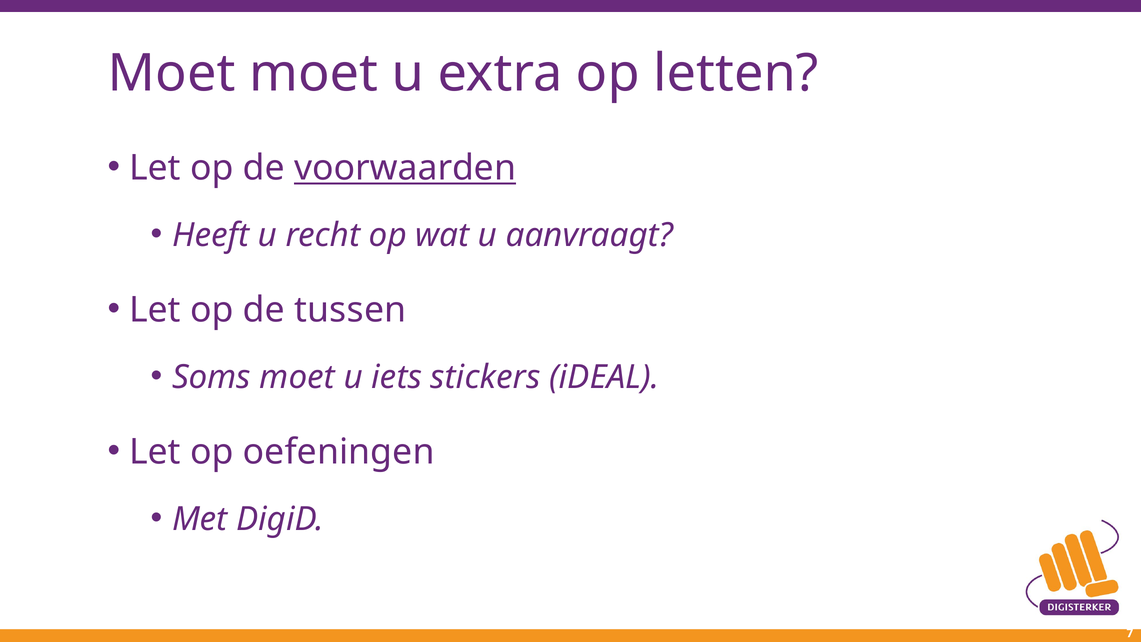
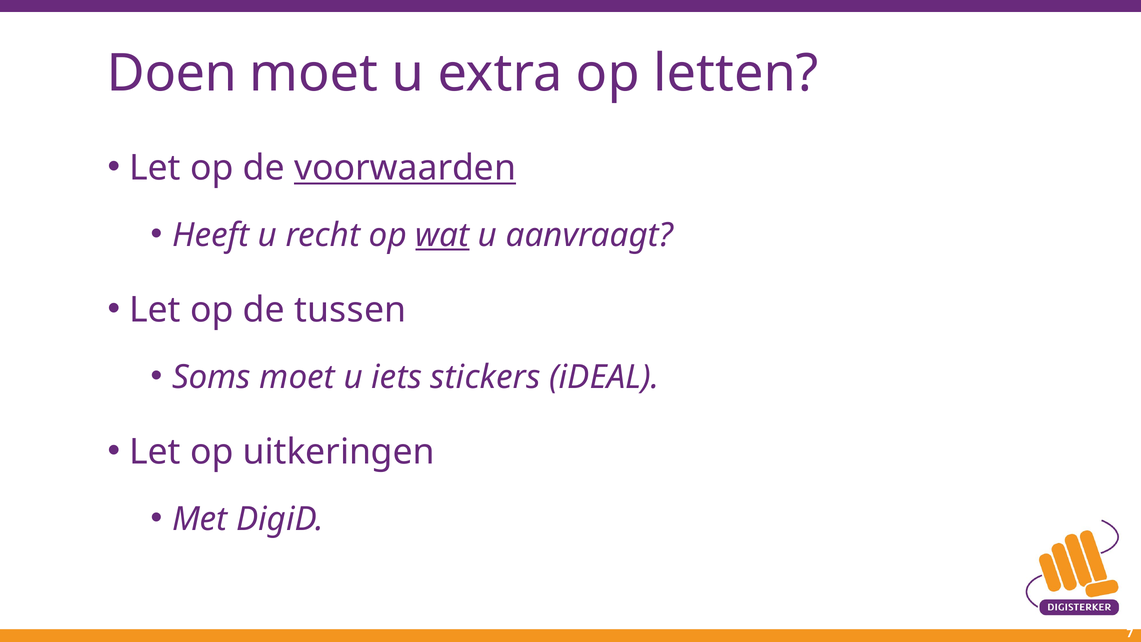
Moet at (172, 73): Moet -> Doen
wat underline: none -> present
oefeningen: oefeningen -> uitkeringen
